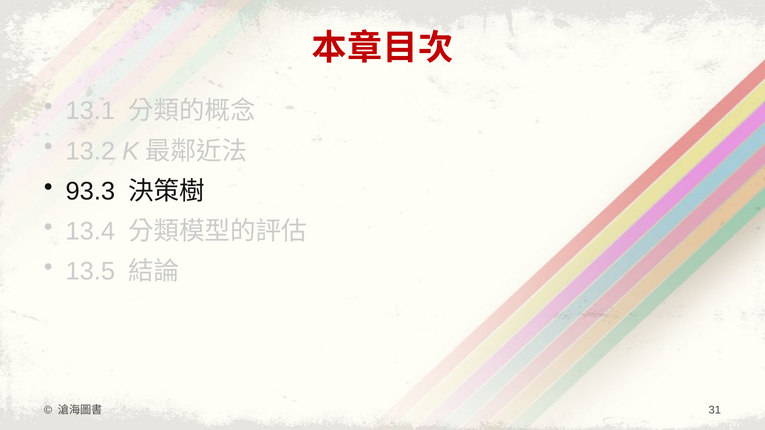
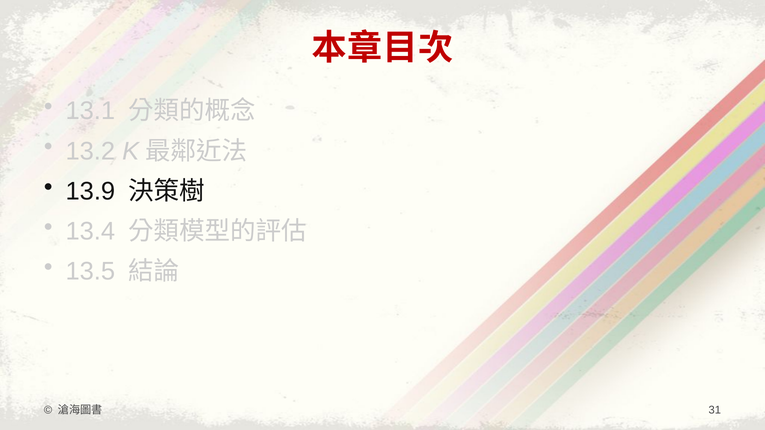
93.3: 93.3 -> 13.9
